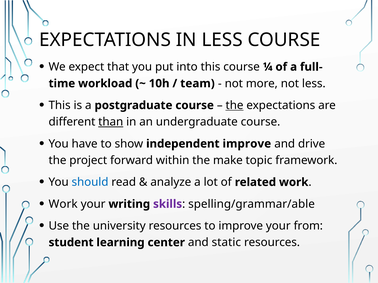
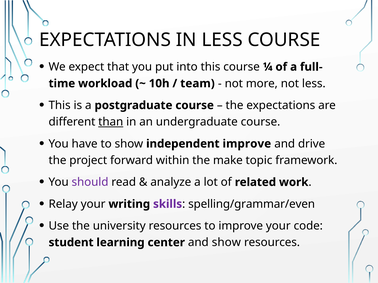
the at (235, 105) underline: present -> none
should colour: blue -> purple
Work at (63, 204): Work -> Relay
spelling/grammar/able: spelling/grammar/able -> spelling/grammar/even
from: from -> code
and static: static -> show
